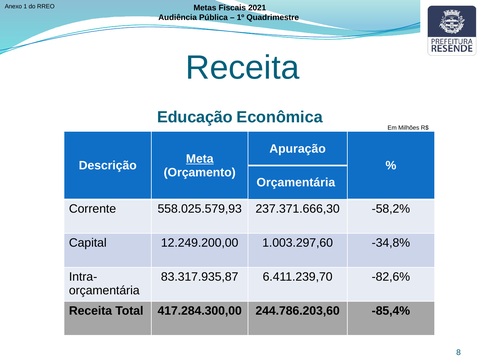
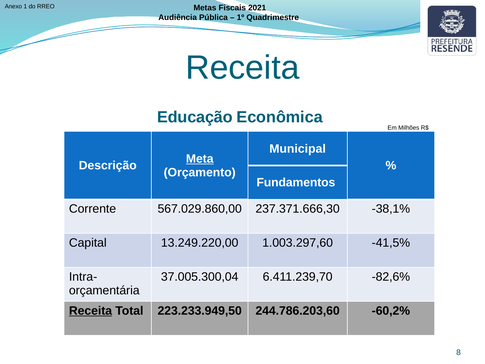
Apuração: Apuração -> Municipal
Orçamentária at (296, 183): Orçamentária -> Fundamentos
558.025.579,93: 558.025.579,93 -> 567.029.860,00
-58,2%: -58,2% -> -38,1%
12.249.200,00: 12.249.200,00 -> 13.249.220,00
-34,8%: -34,8% -> -41,5%
83.317.935,87: 83.317.935,87 -> 37.005.300,04
Receita at (91, 311) underline: none -> present
417.284.300,00: 417.284.300,00 -> 223.233.949,50
-85,4%: -85,4% -> -60,2%
